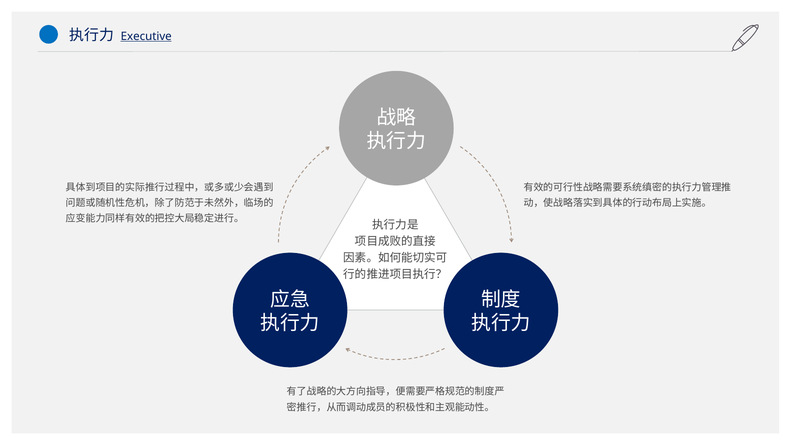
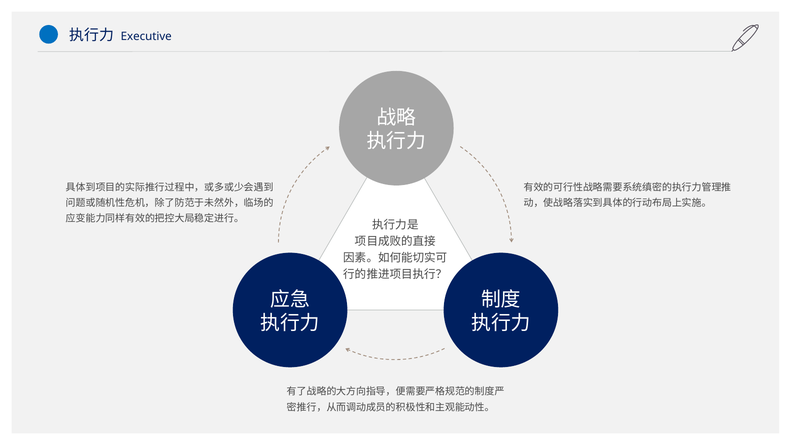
Executive underline: present -> none
